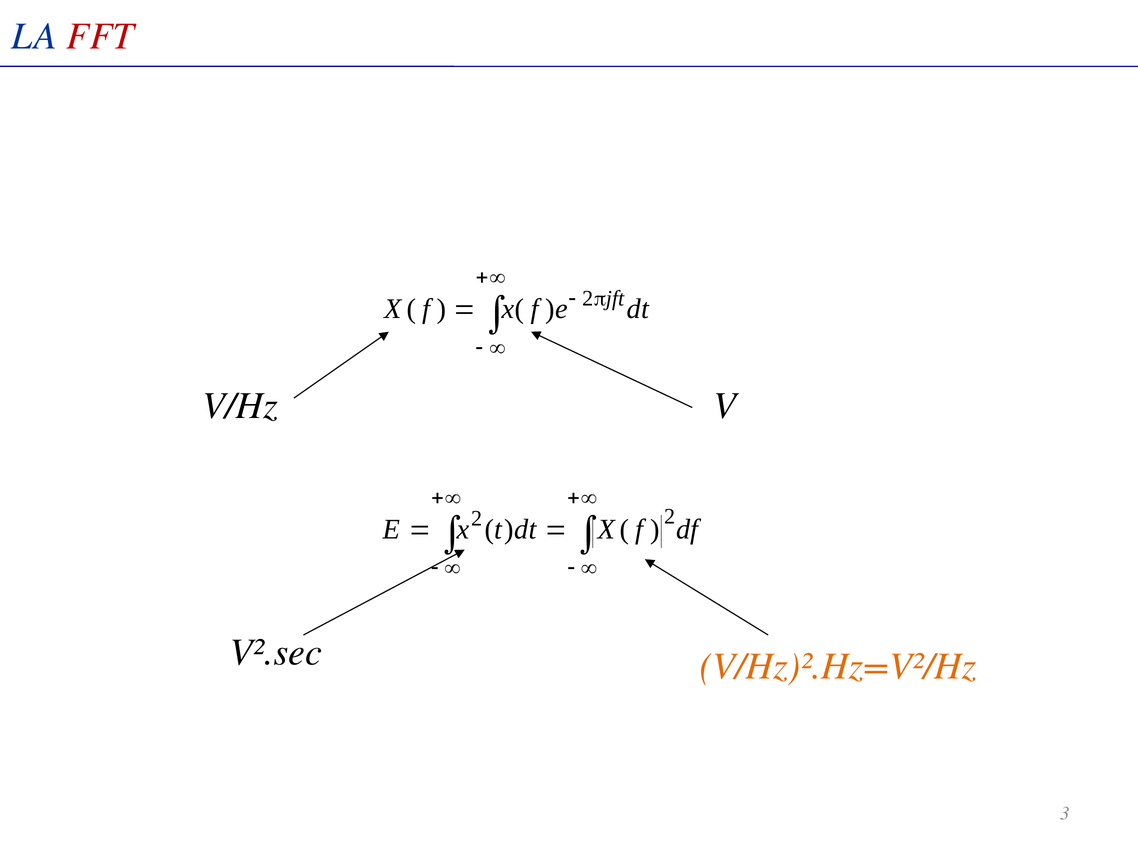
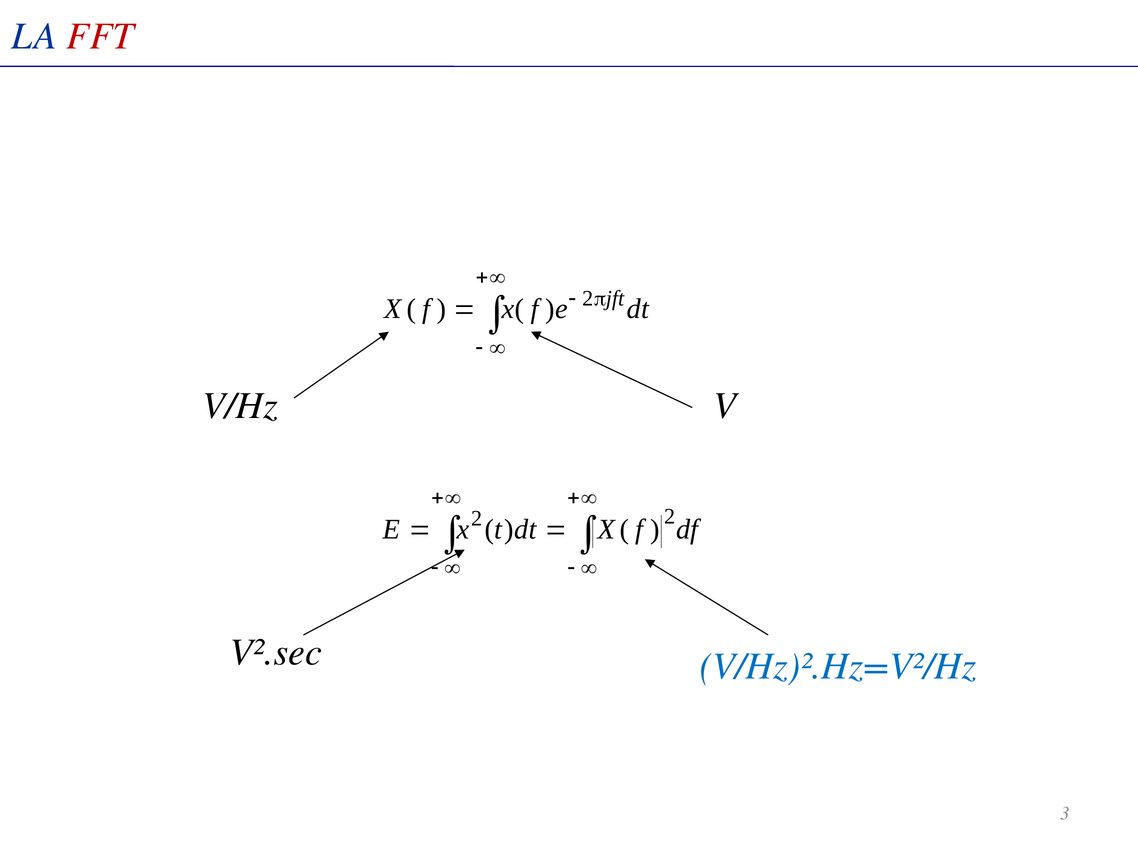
V/Hz)².Hz=V²/Hz colour: orange -> blue
